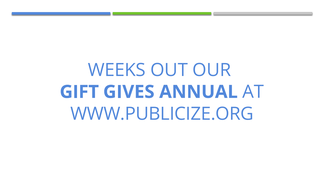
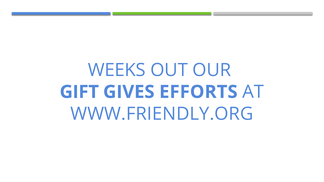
ANNUAL: ANNUAL -> EFFORTS
WWW.PUBLICIZE.ORG: WWW.PUBLICIZE.ORG -> WWW.FRIENDLY.ORG
